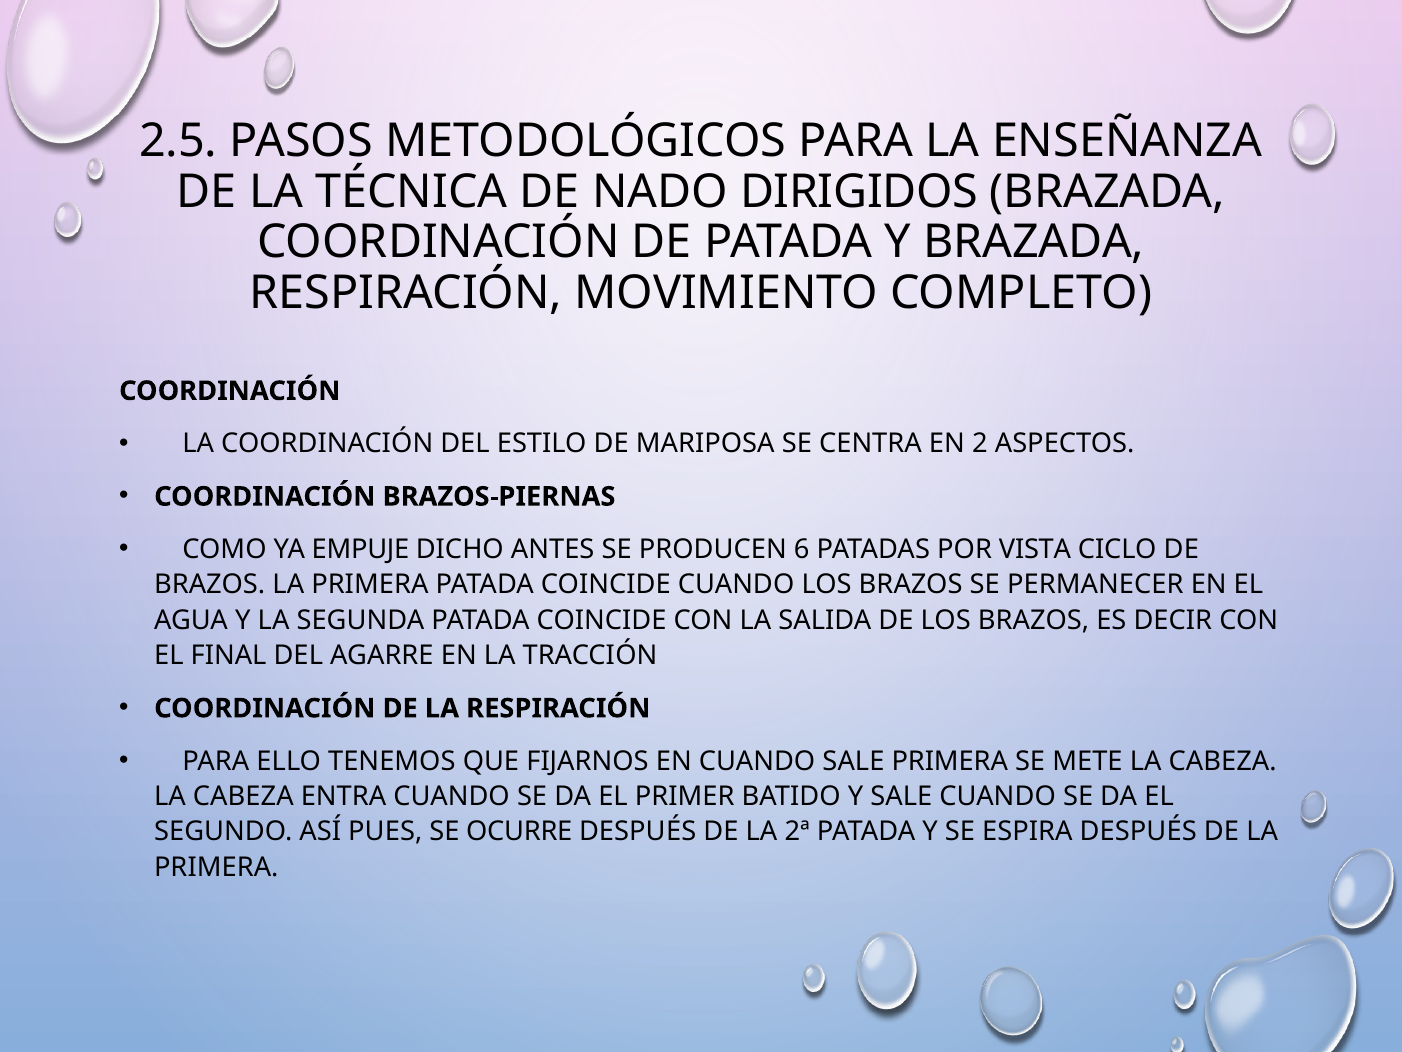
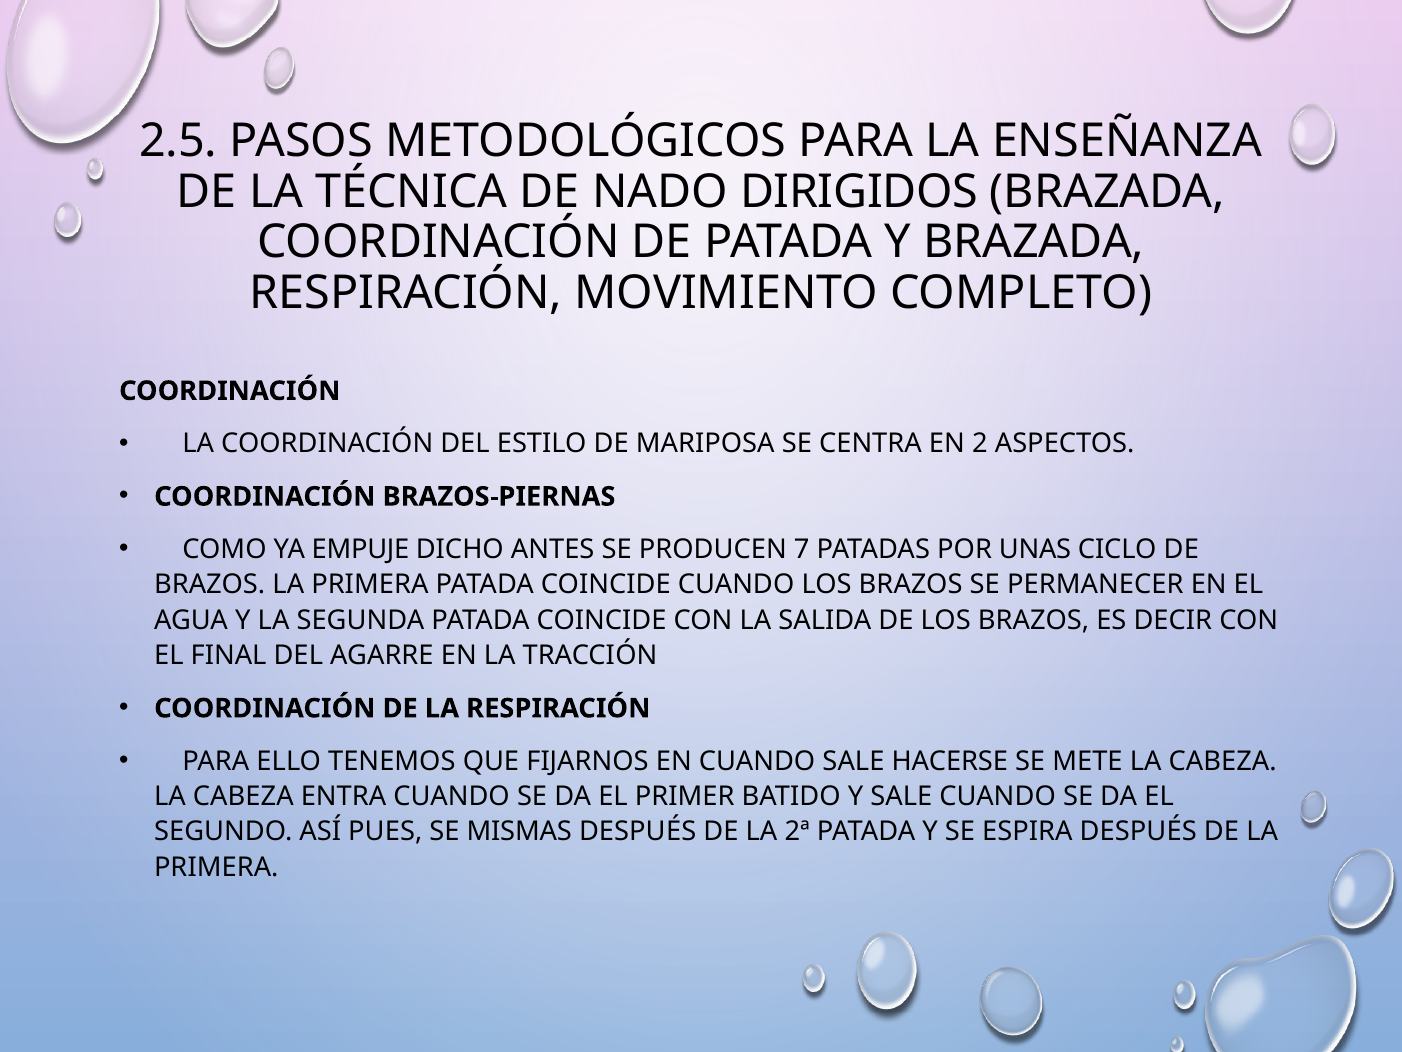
6: 6 -> 7
VISTA: VISTA -> UNAS
SALE PRIMERA: PRIMERA -> HACERSE
OCURRE: OCURRE -> MISMAS
